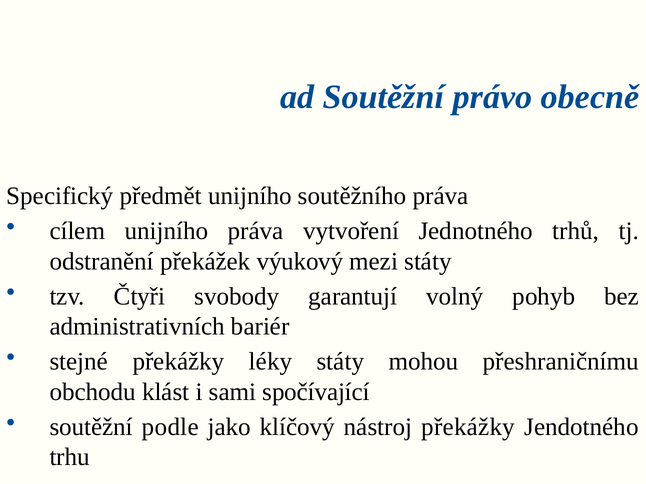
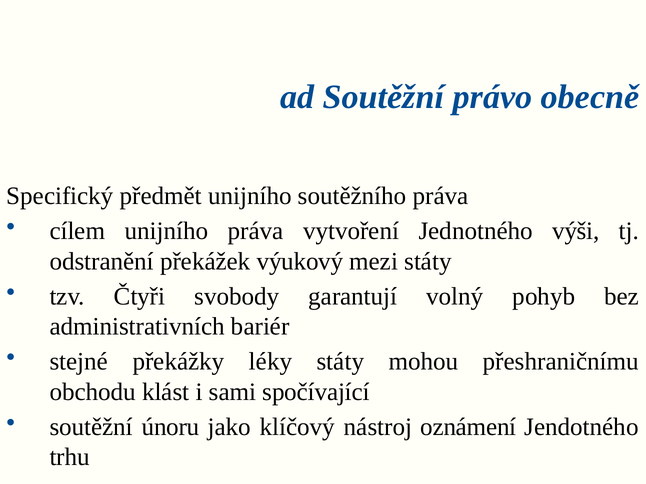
trhů: trhů -> výši
podle: podle -> únoru
nástroj překážky: překážky -> oznámení
